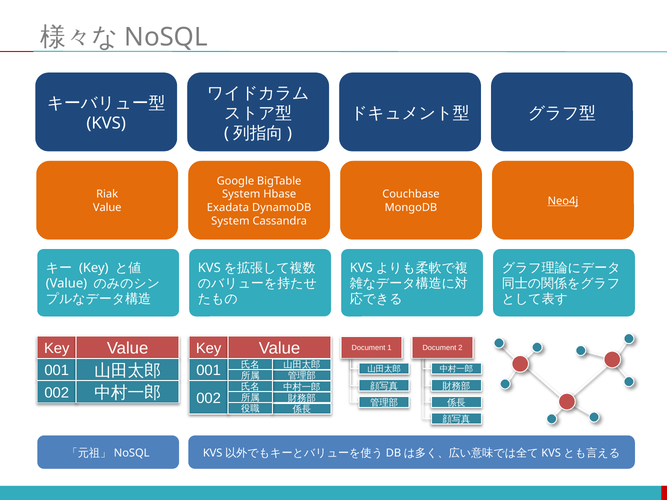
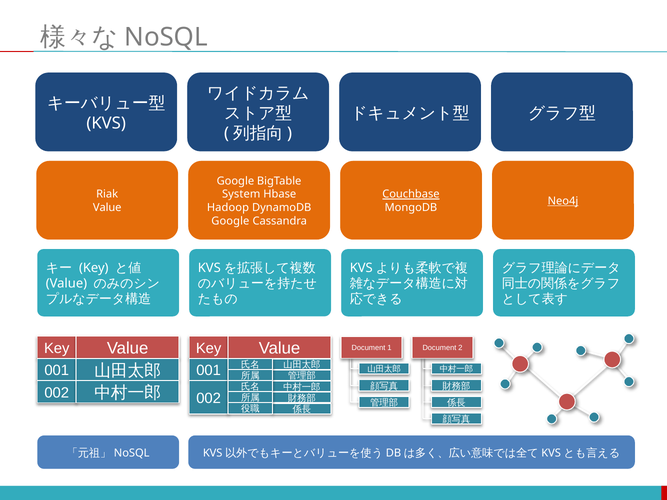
Couchbase underline: none -> present
Exadata: Exadata -> Hadoop
System at (230, 221): System -> Google
